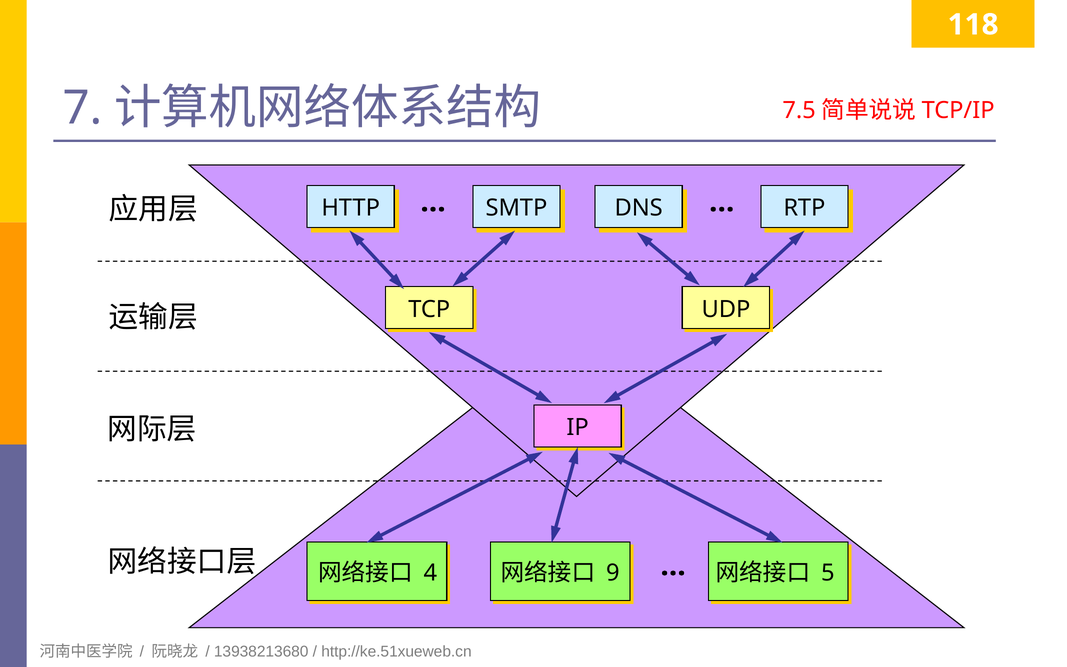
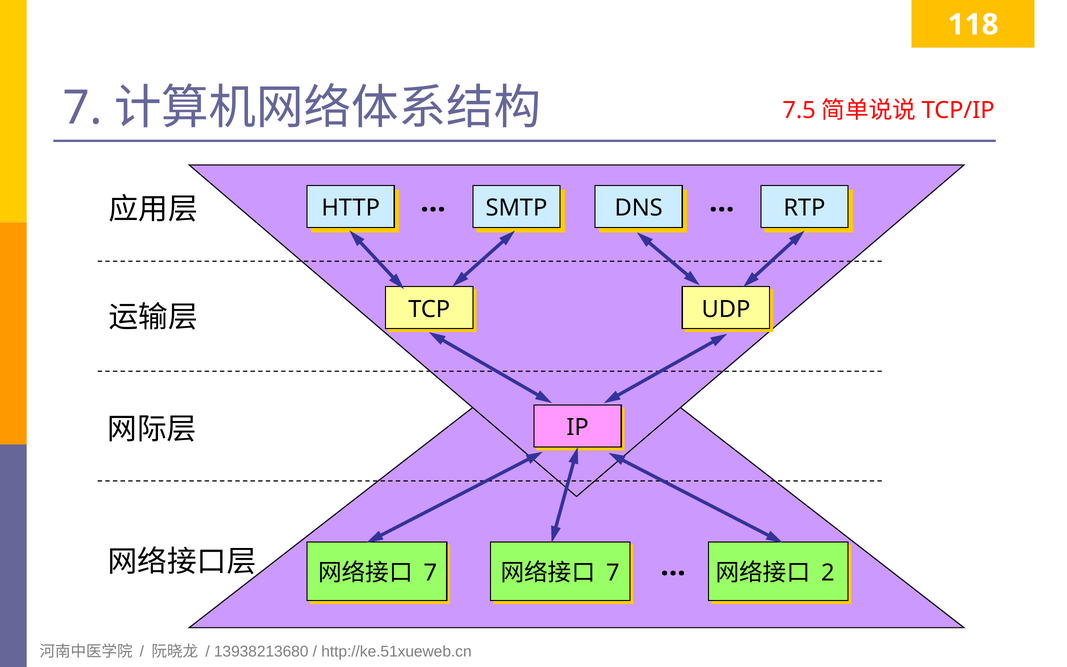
4 at (430, 573): 4 -> 7
9 at (613, 573): 9 -> 7
5: 5 -> 2
